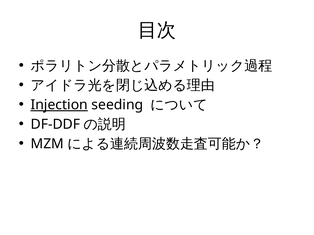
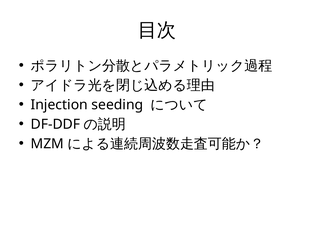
Injection underline: present -> none
